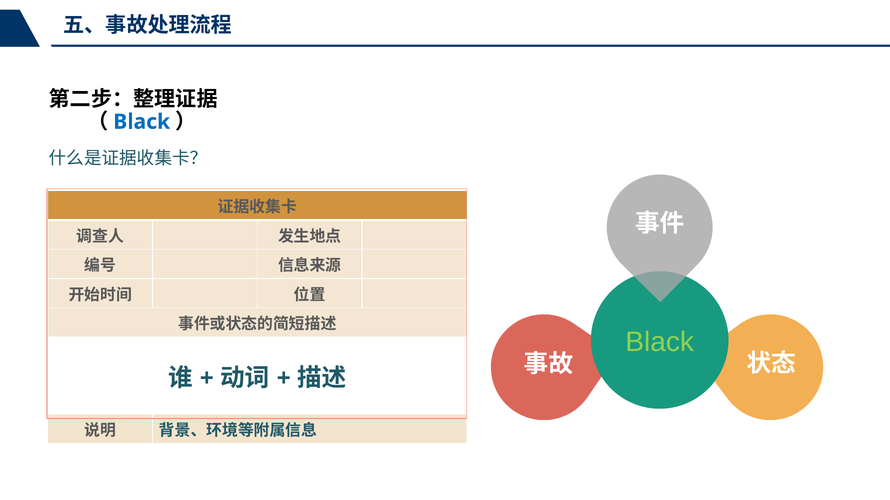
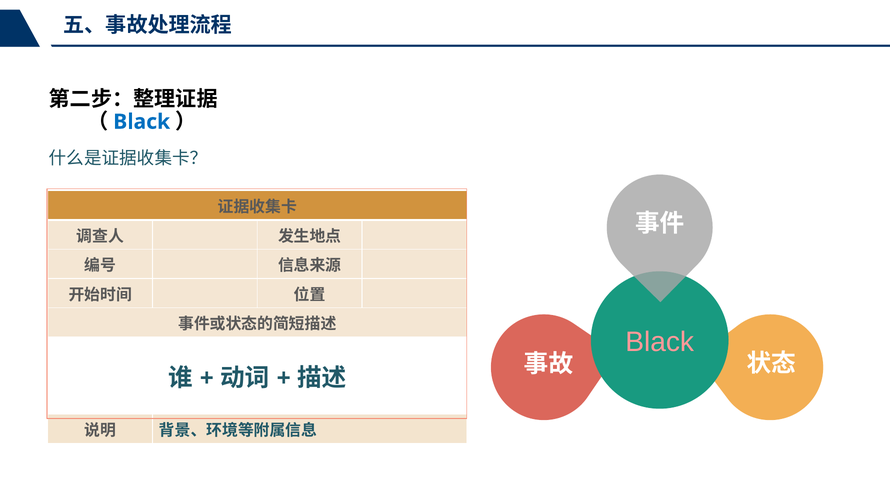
Black at (660, 342) colour: light green -> pink
